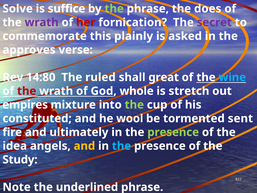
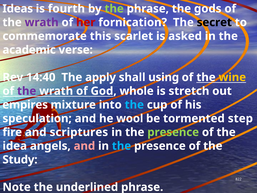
Solve: Solve -> Ideas
suffice: suffice -> fourth
does: does -> gods
secret colour: purple -> black
plainly: plainly -> scarlet
approves: approves -> academic
14:80: 14:80 -> 14:40
ruled: ruled -> apply
great: great -> using
wine colour: light blue -> yellow
the at (27, 91) colour: red -> purple
the at (134, 105) colour: light green -> light blue
constituted: constituted -> speculation
sent: sent -> step
ultimately: ultimately -> scriptures
and at (84, 146) colour: yellow -> pink
